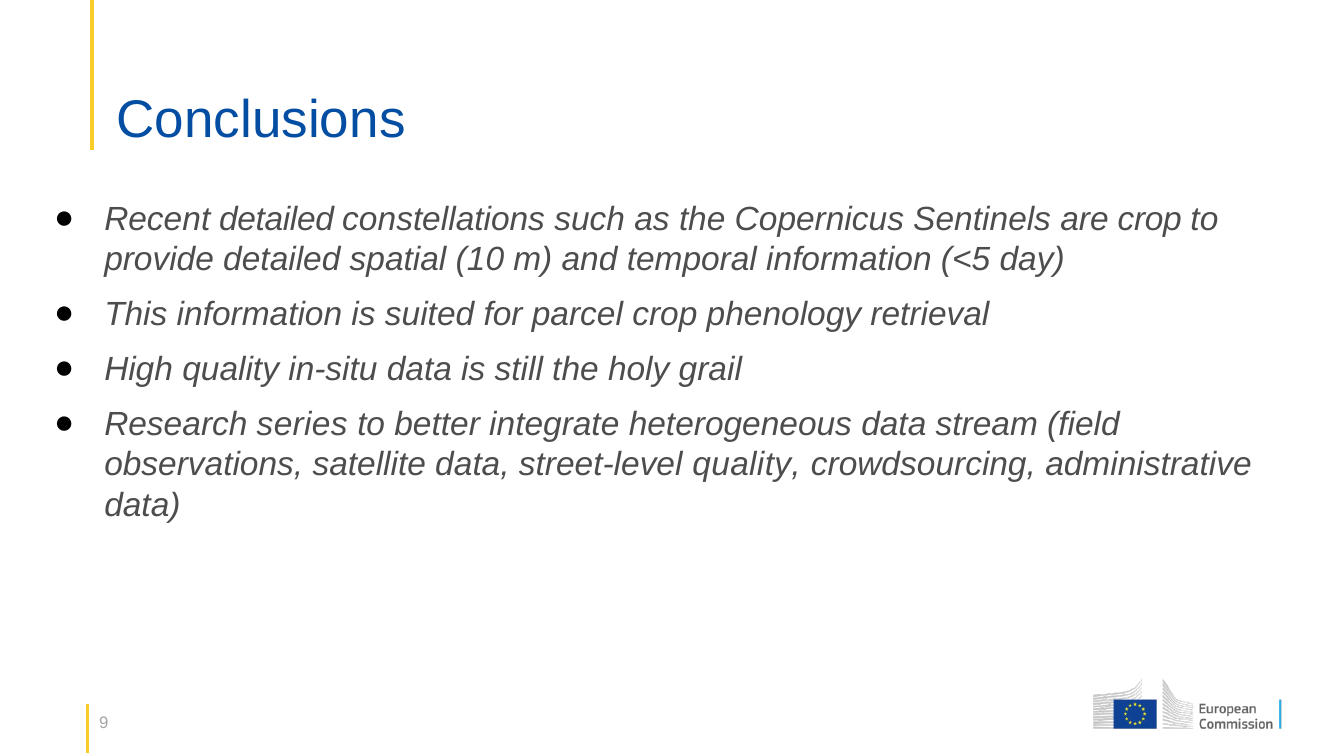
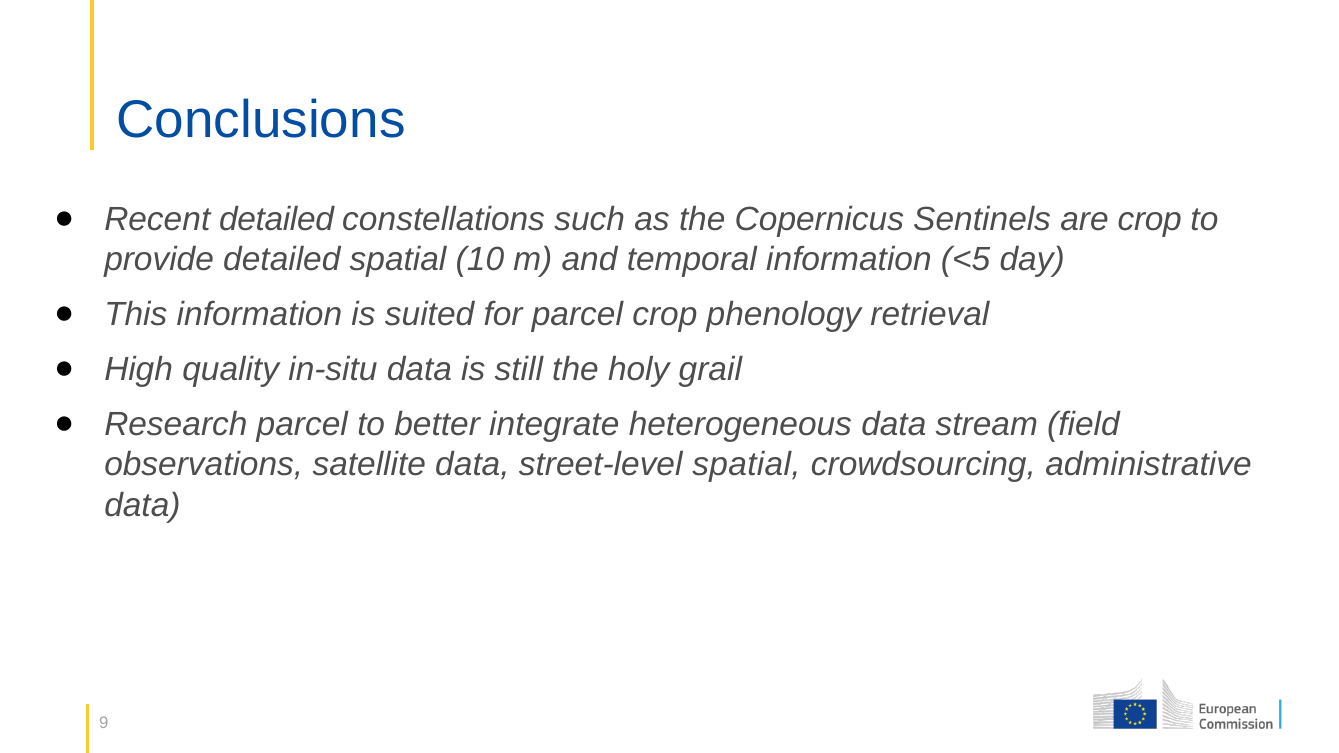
Research series: series -> parcel
street-level quality: quality -> spatial
